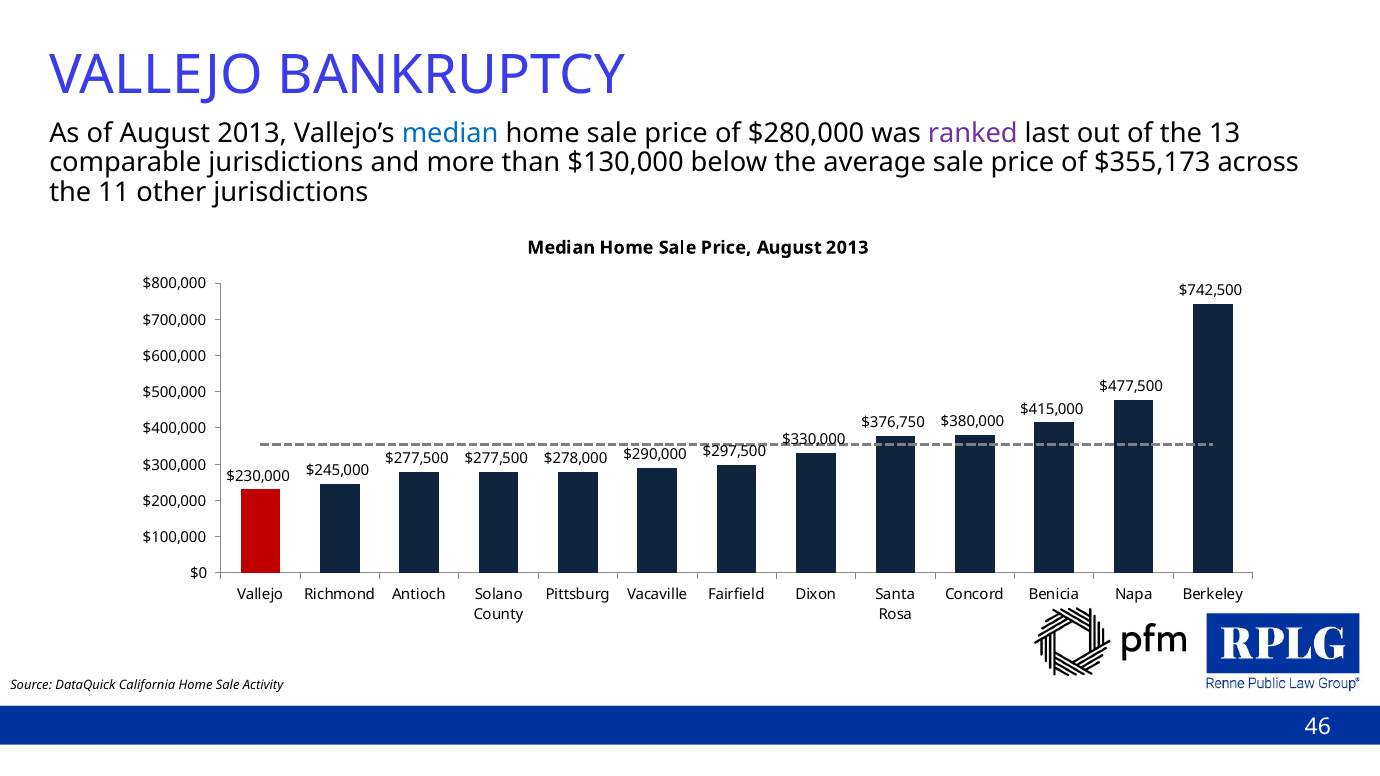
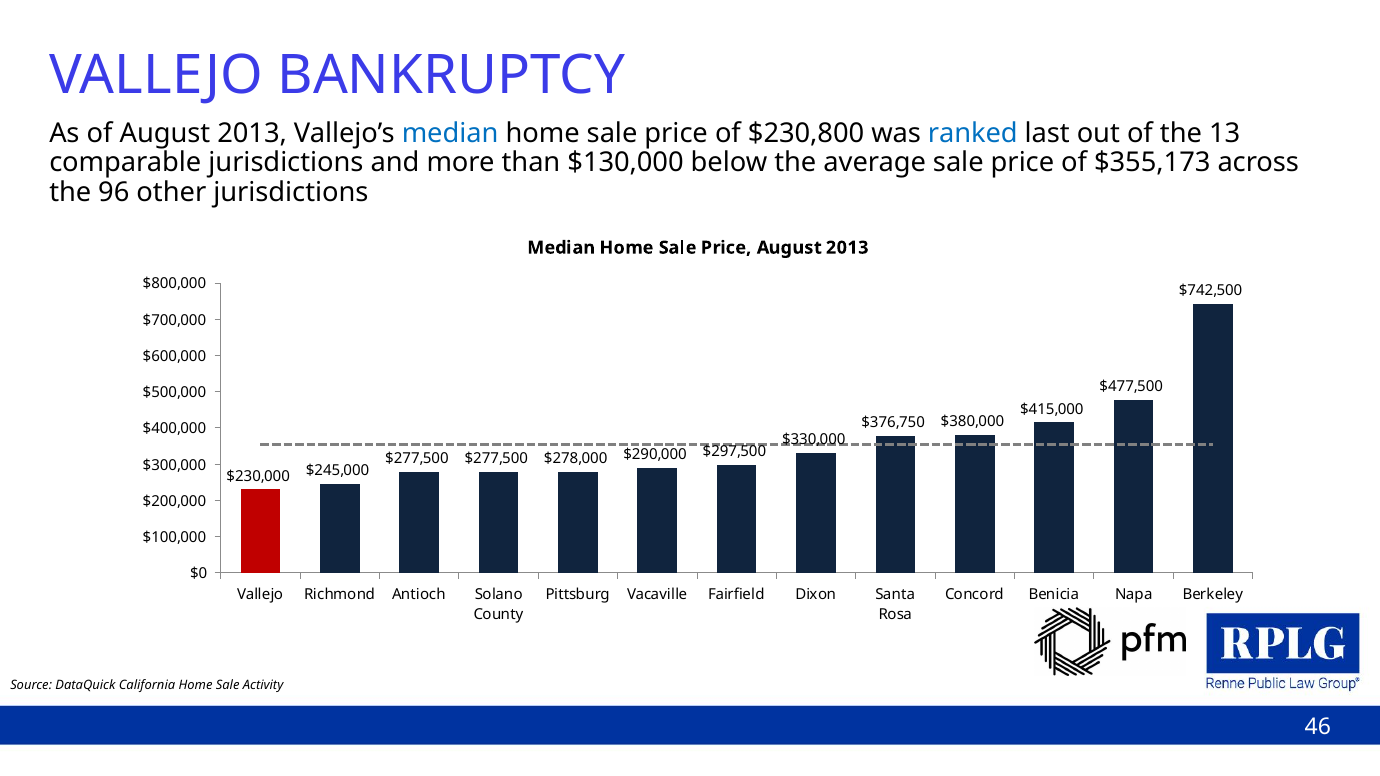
$280,000: $280,000 -> $230,800
ranked colour: purple -> blue
11: 11 -> 96
